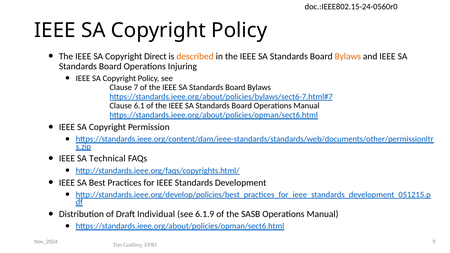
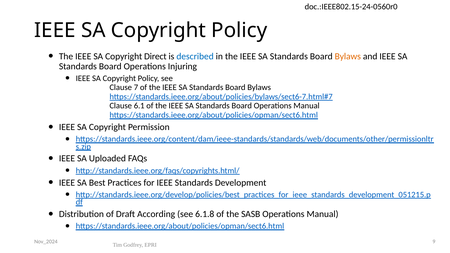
described colour: orange -> blue
Technical: Technical -> Uploaded
Individual: Individual -> According
6.1.9: 6.1.9 -> 6.1.8
